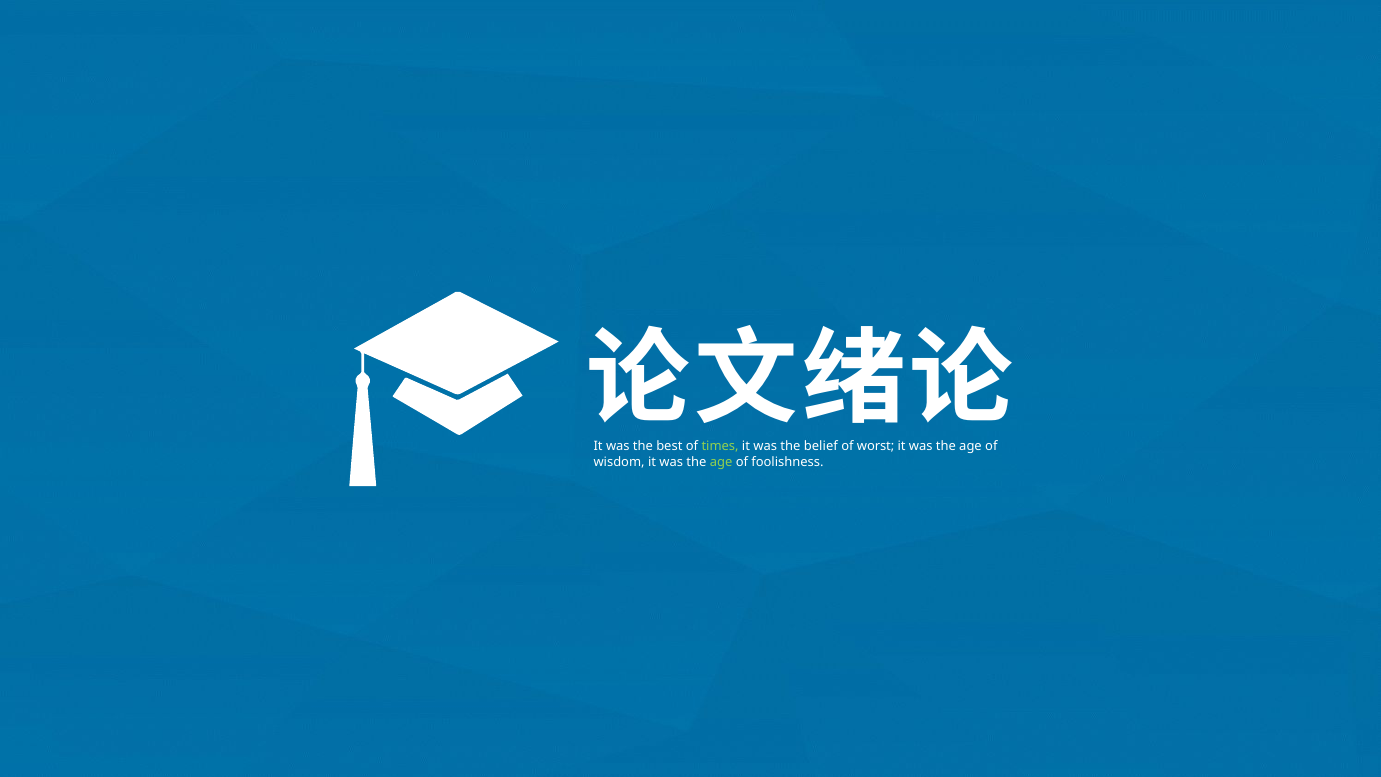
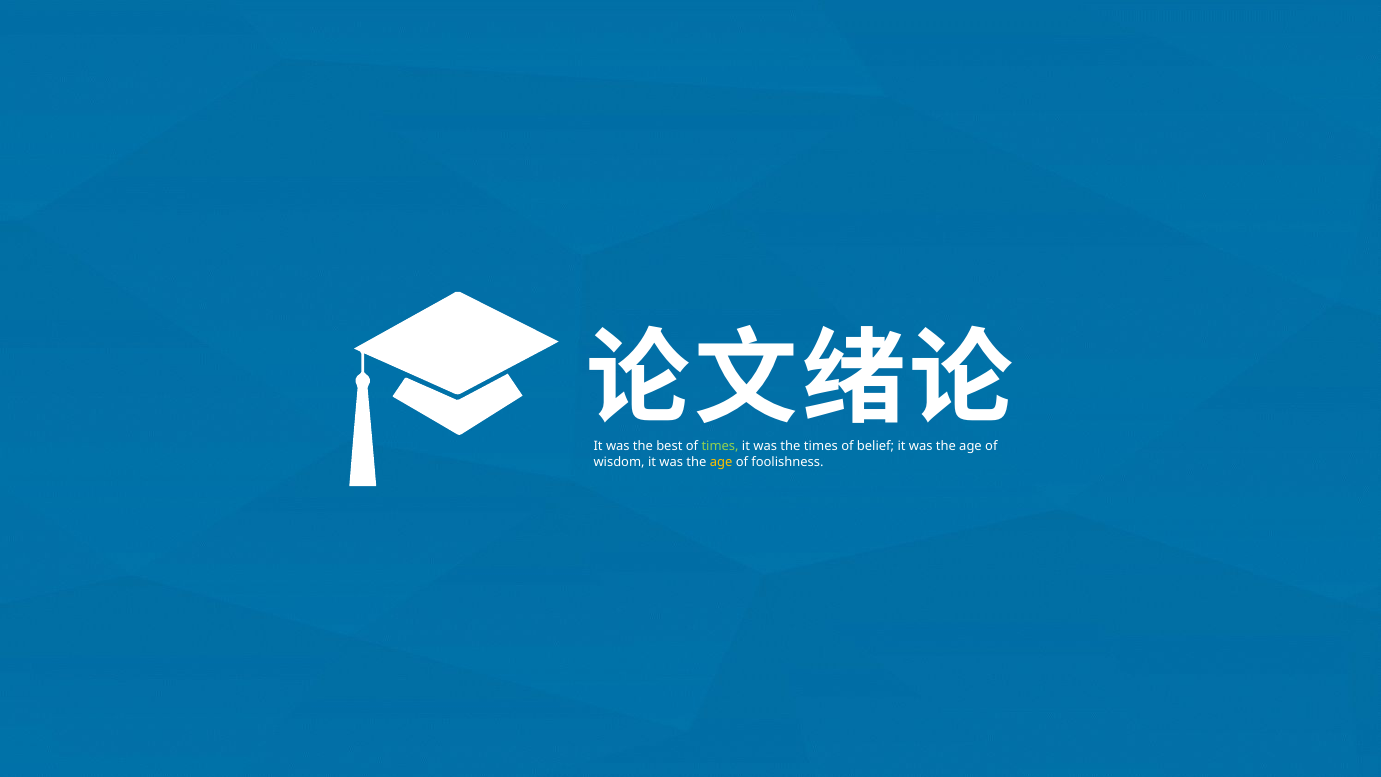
the belief: belief -> times
worst: worst -> belief
age at (721, 462) colour: light green -> yellow
